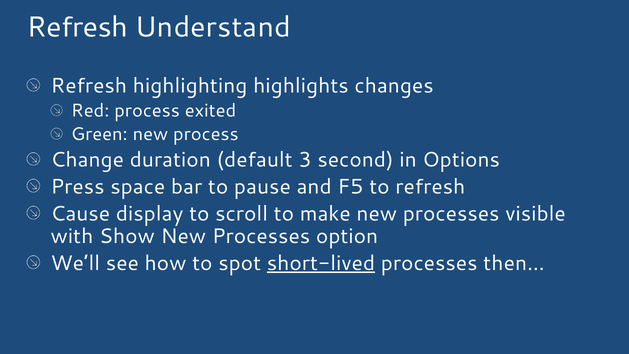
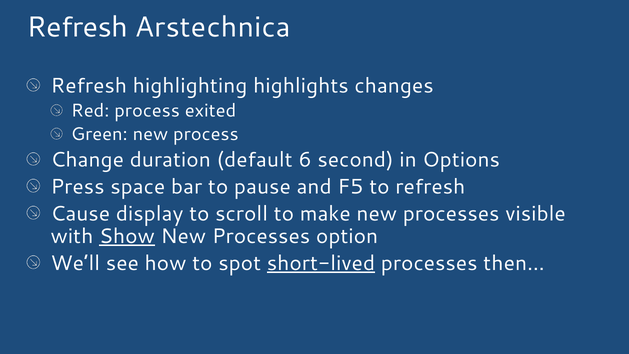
Understand: Understand -> Arstechnica
3: 3 -> 6
Show underline: none -> present
